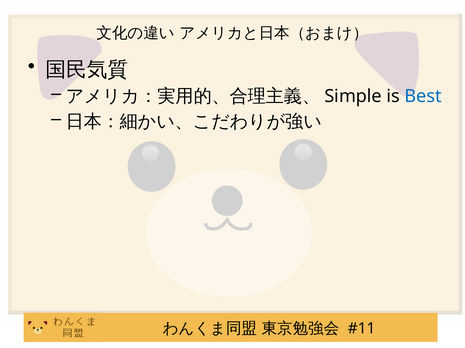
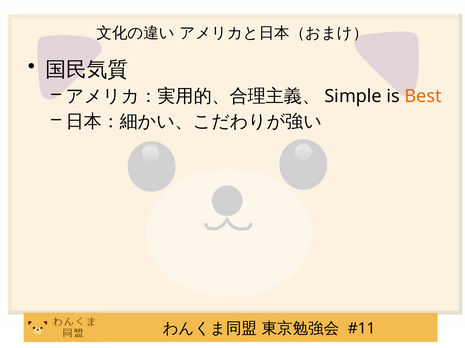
Best colour: blue -> orange
